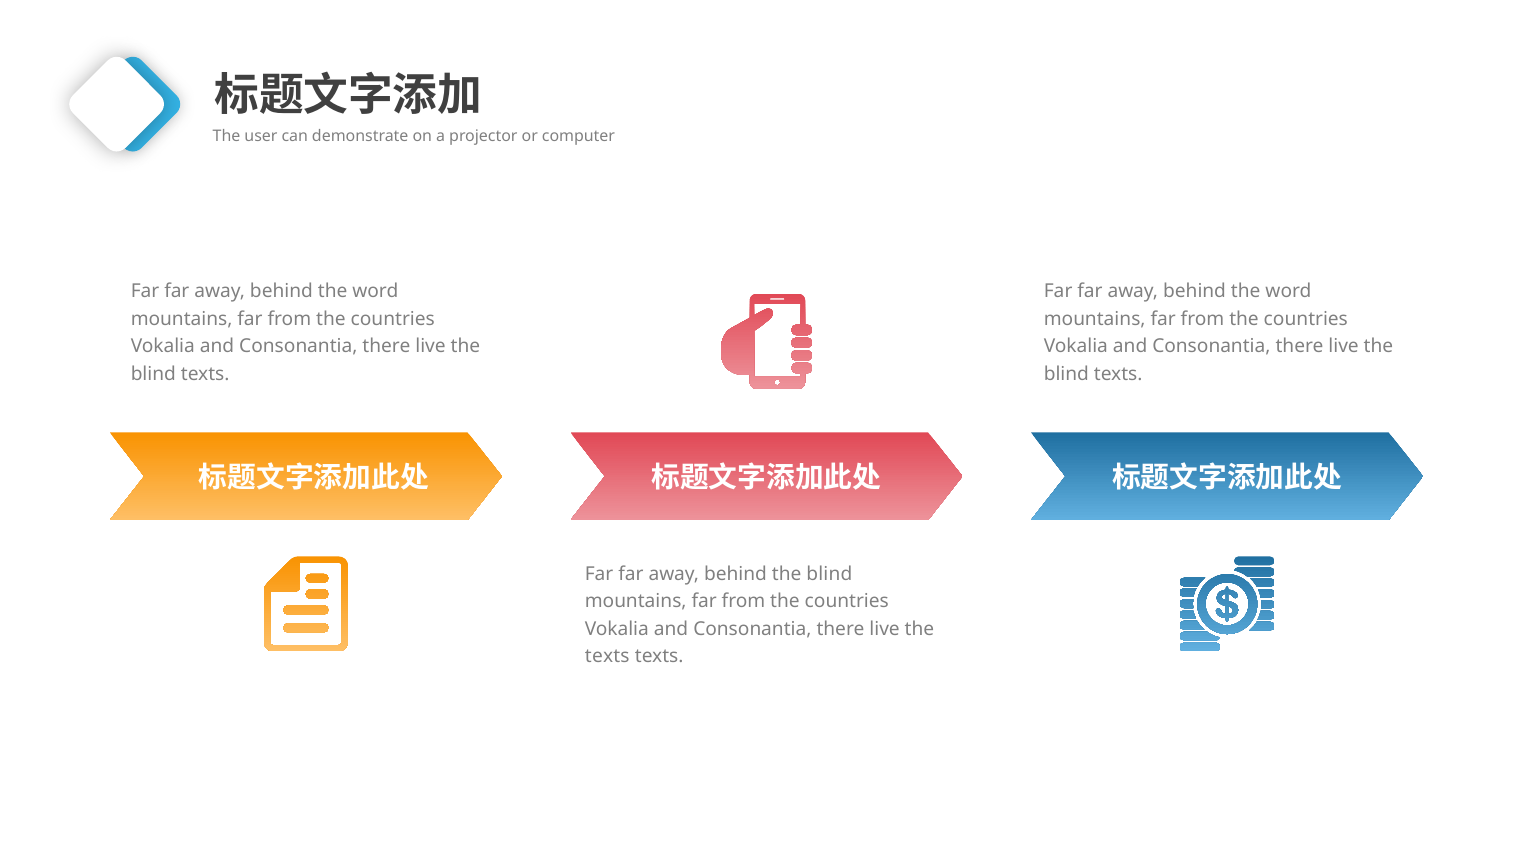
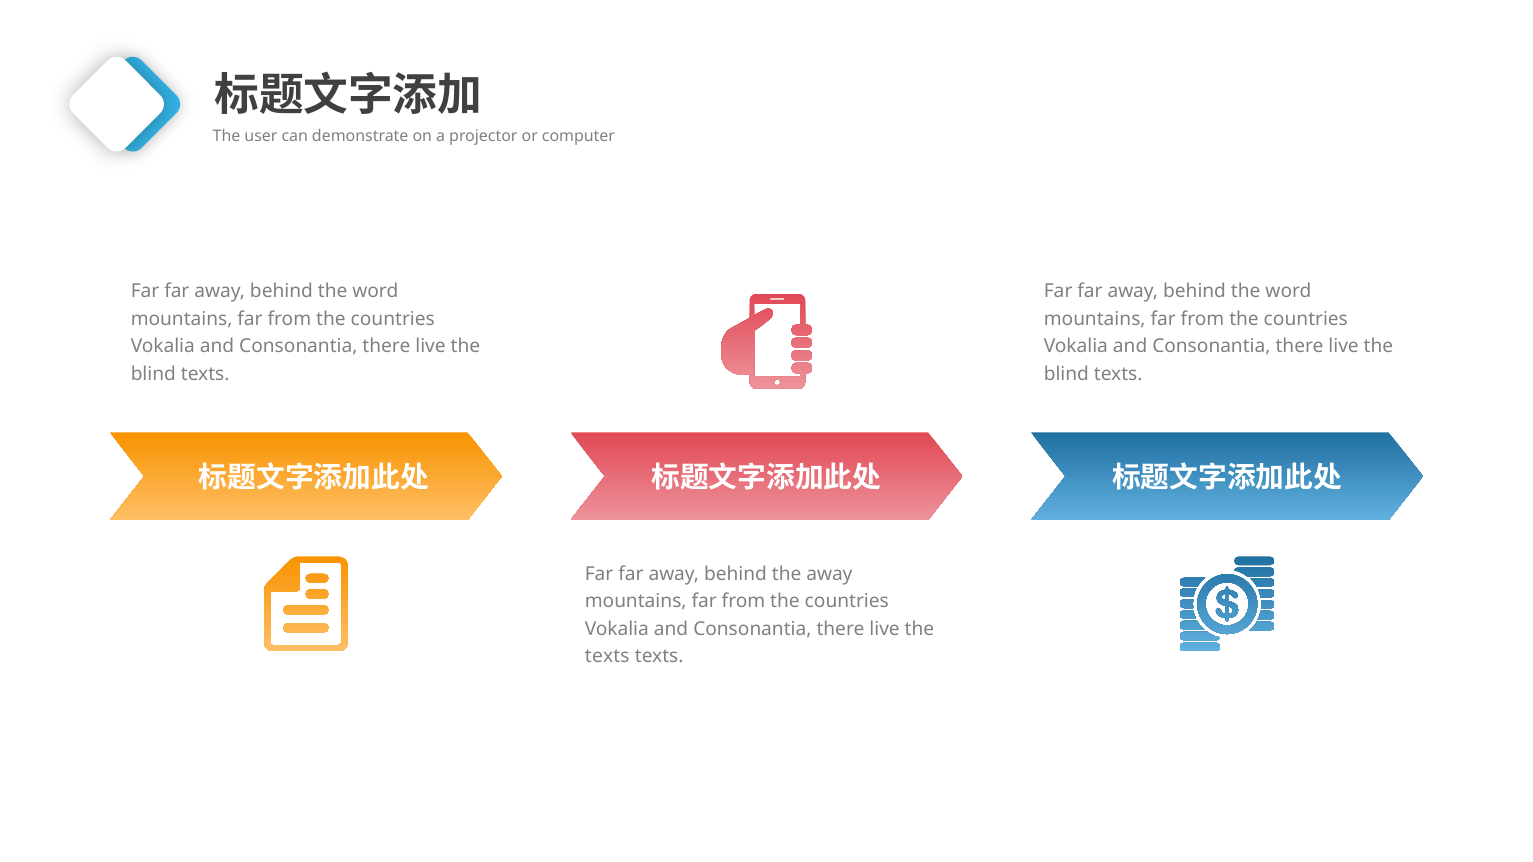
behind the blind: blind -> away
